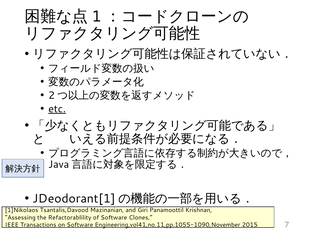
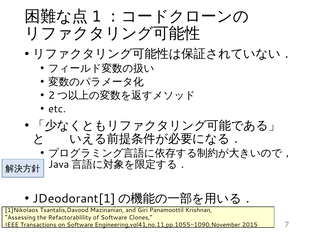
etc underline: present -> none
